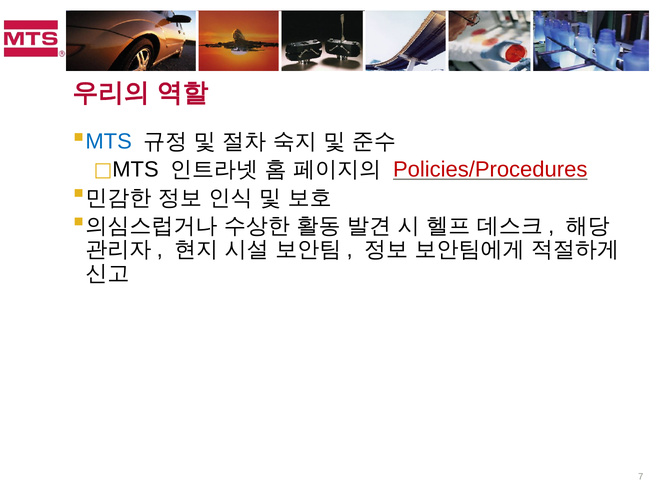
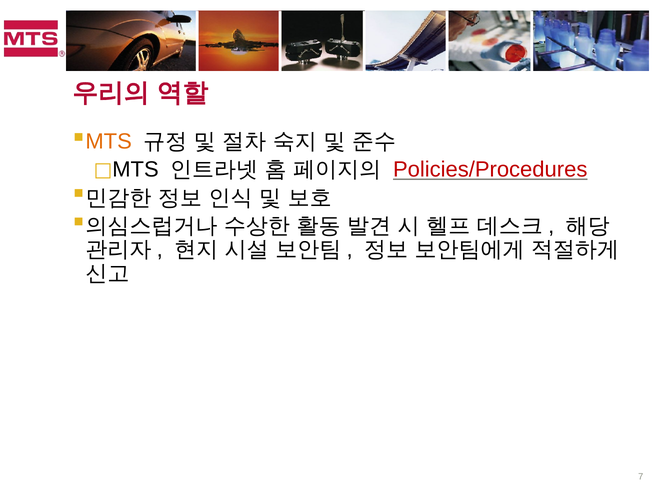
MTS colour: blue -> orange
